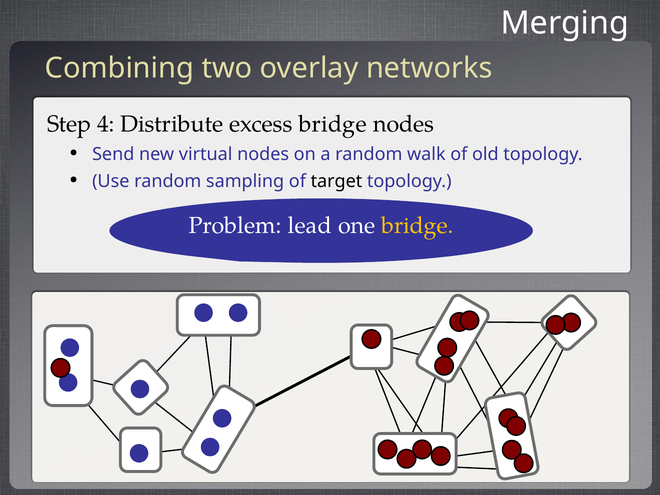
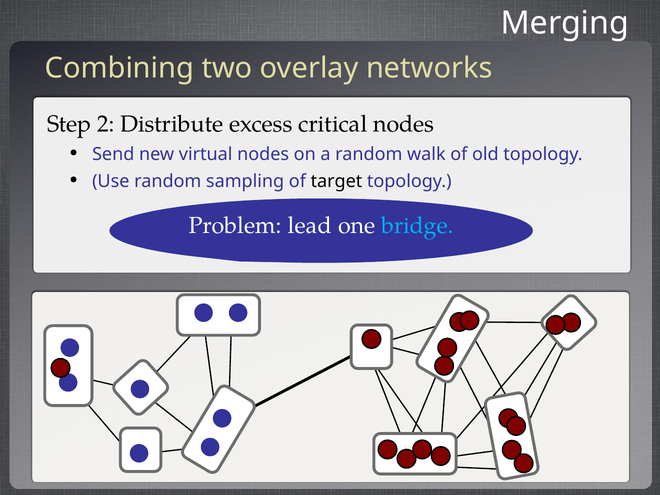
4: 4 -> 2
excess bridge: bridge -> critical
bridge at (417, 226) colour: yellow -> light blue
